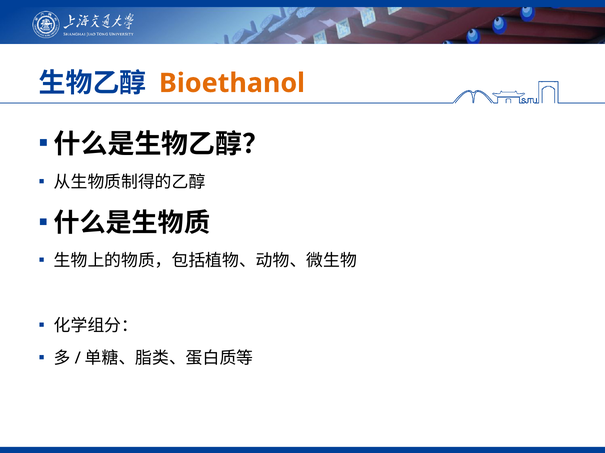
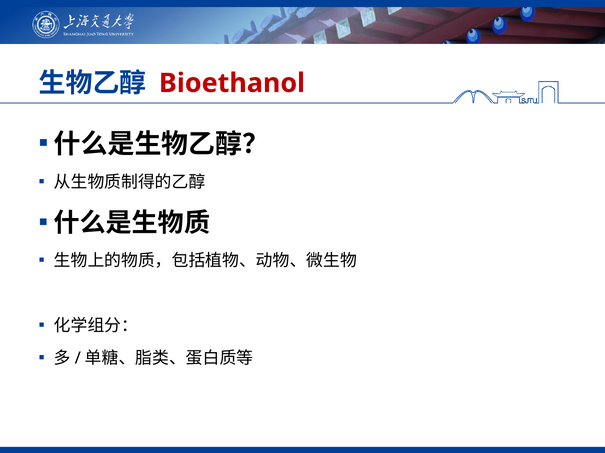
Bioethanol colour: orange -> red
